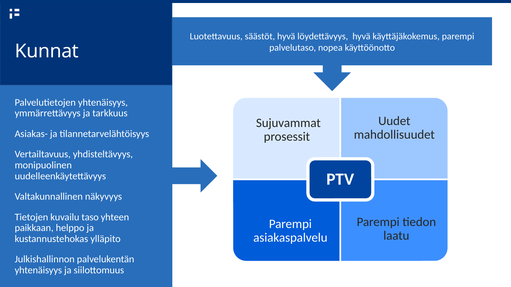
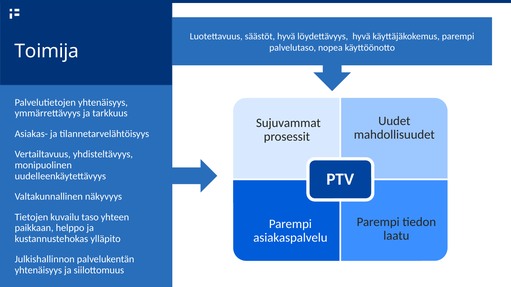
Kunnat: Kunnat -> Toimija
